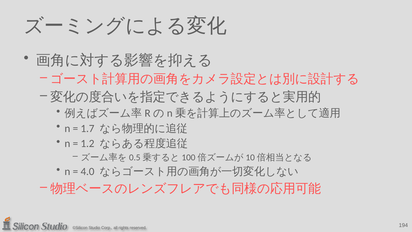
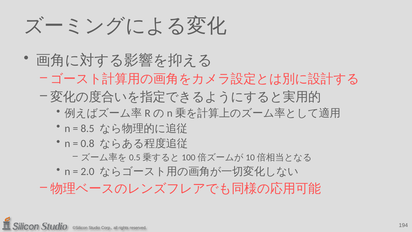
1.7: 1.7 -> 8.5
1.2: 1.2 -> 0.8
4.0: 4.0 -> 2.0
